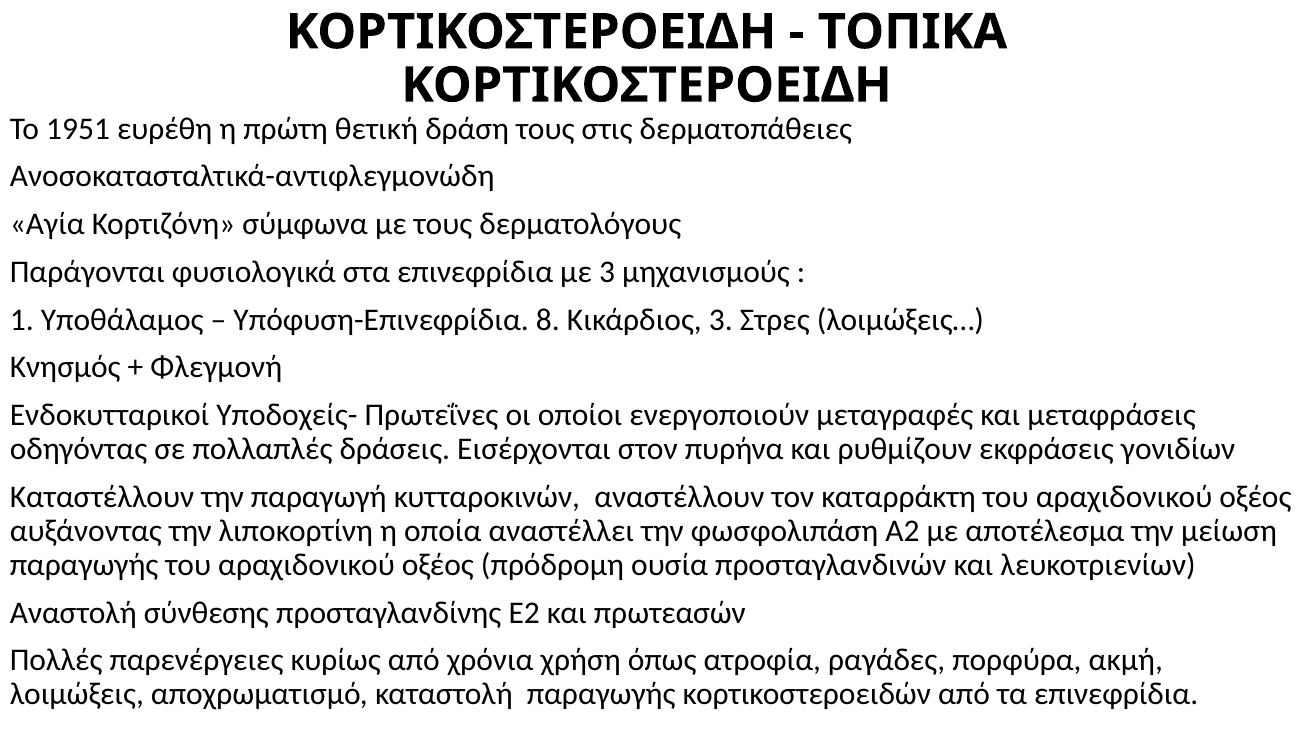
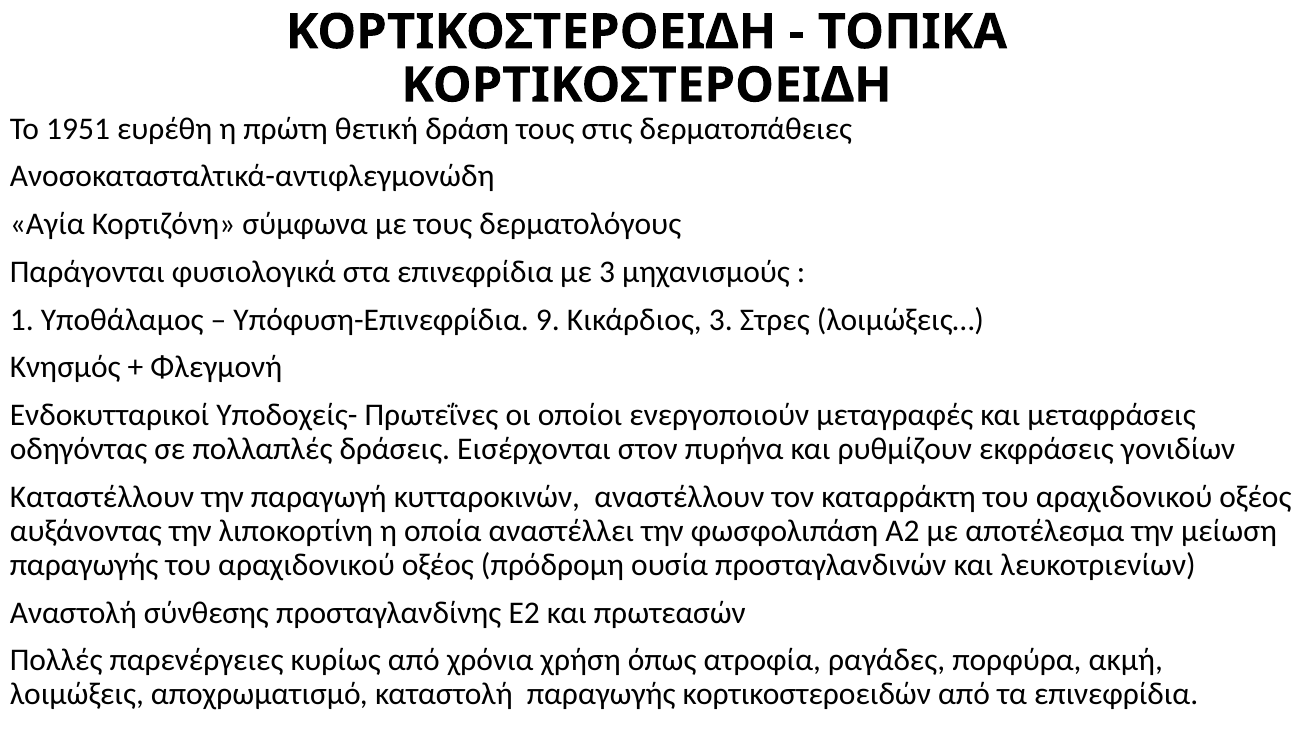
8: 8 -> 9
